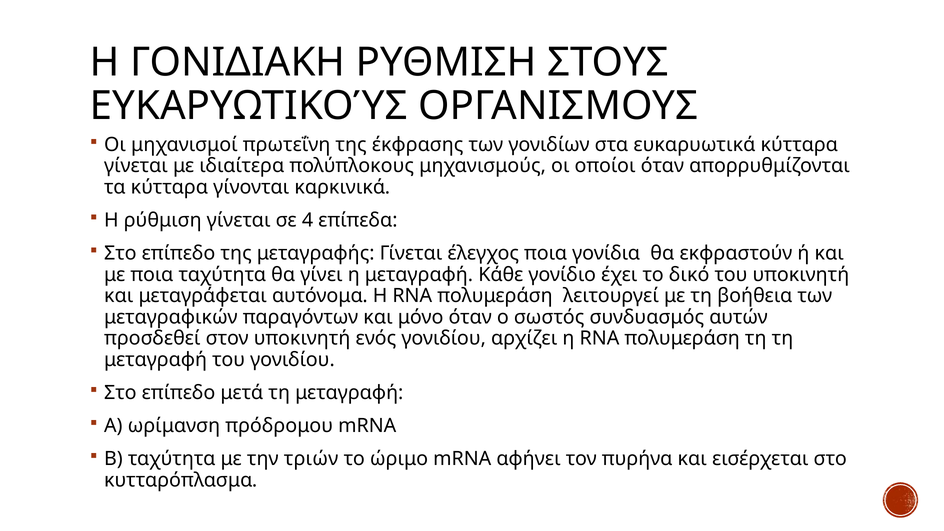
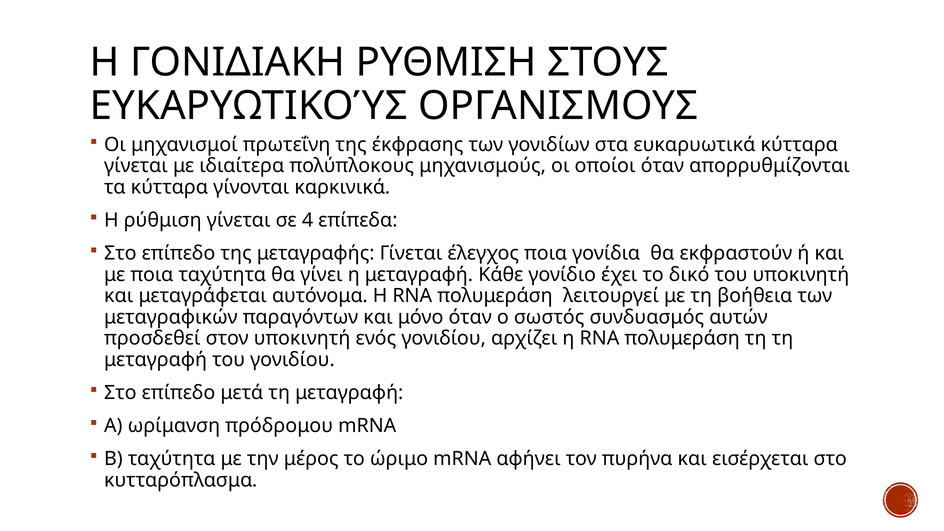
τριών: τριών -> μέρος
